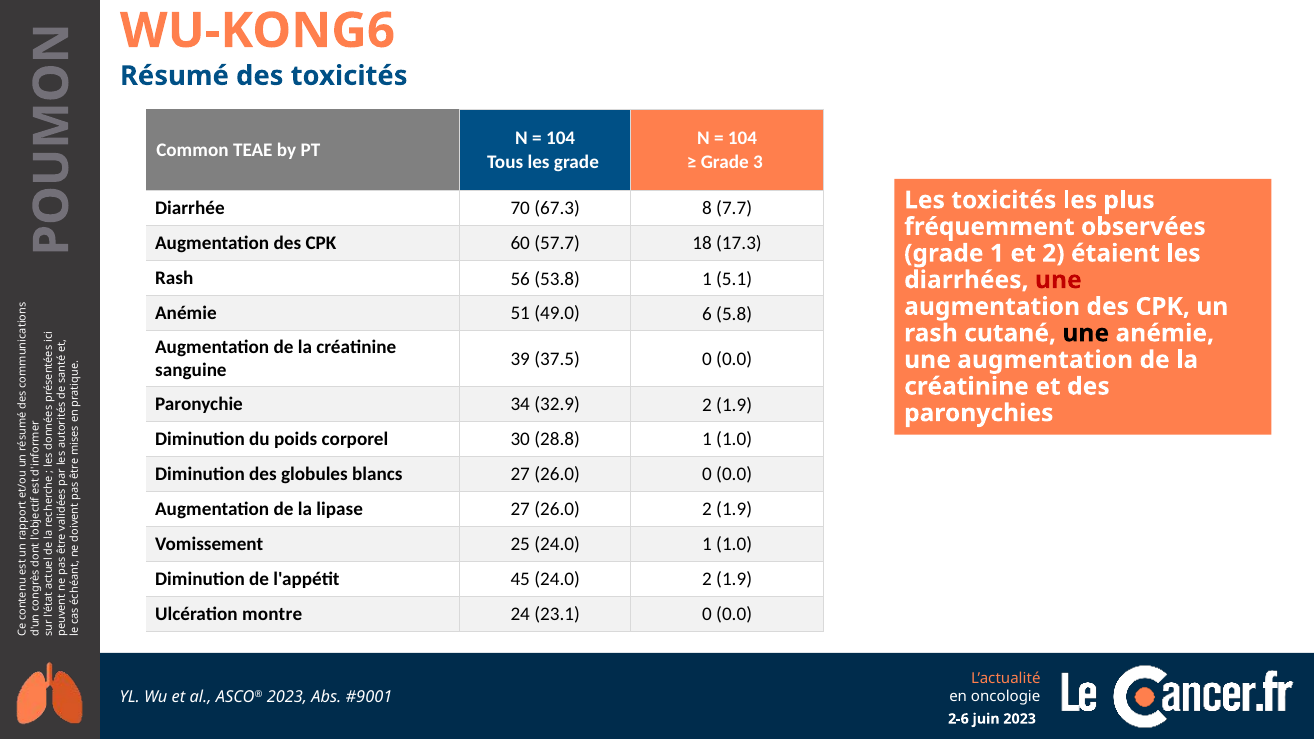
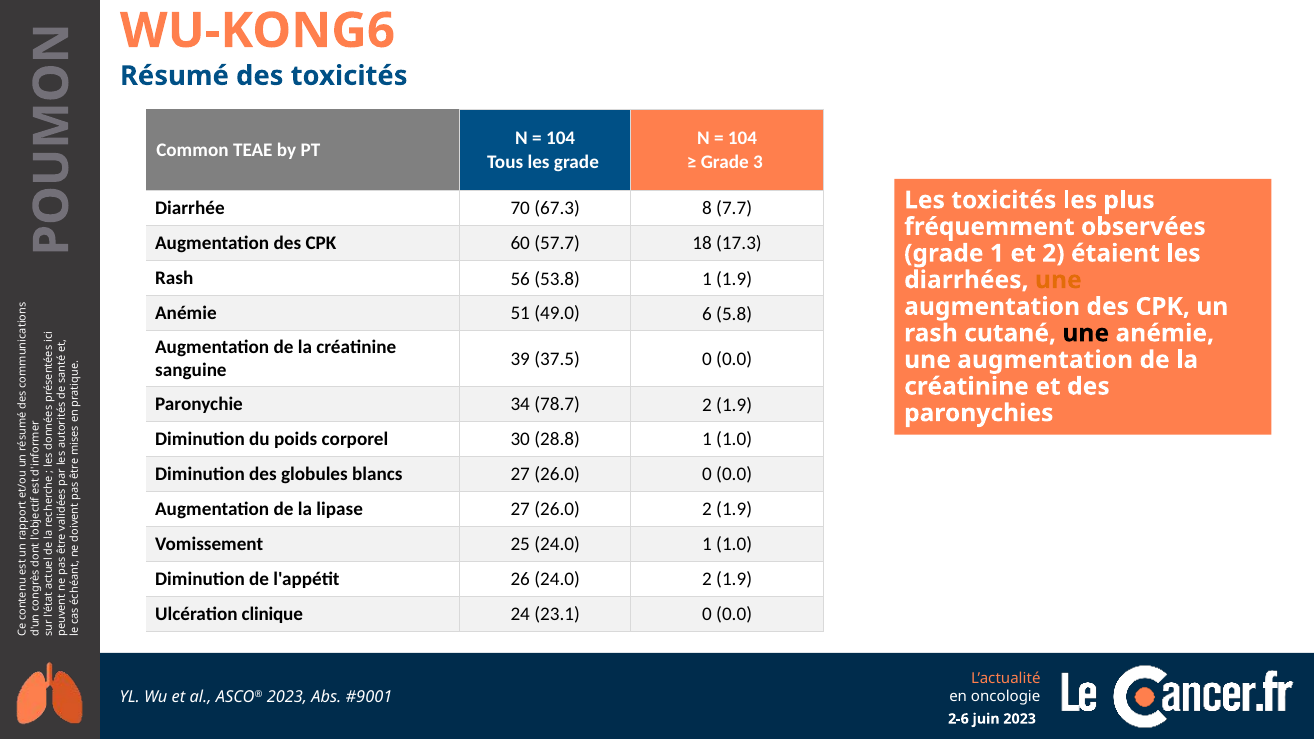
1 5.1: 5.1 -> 1.9
une at (1058, 280) colour: red -> orange
32.9: 32.9 -> 78.7
45: 45 -> 26
montre: montre -> clinique
